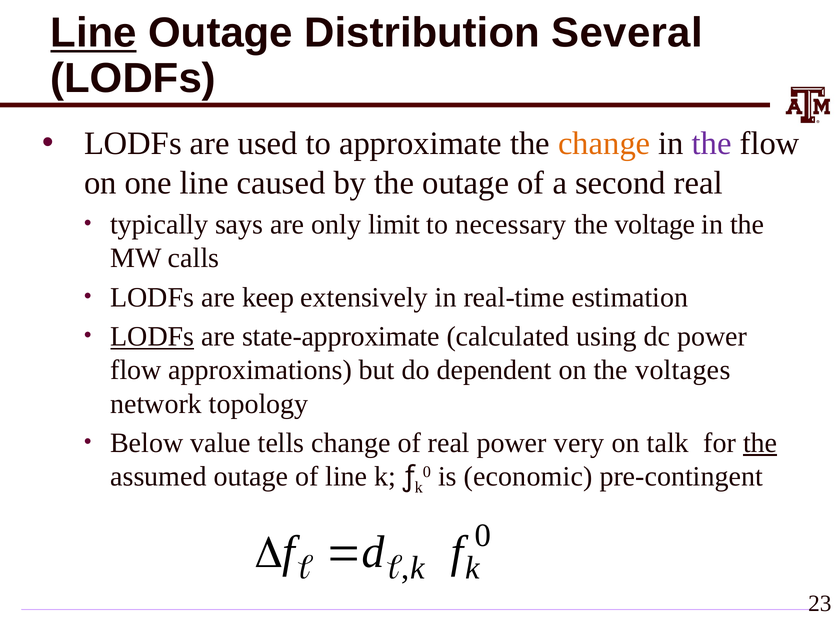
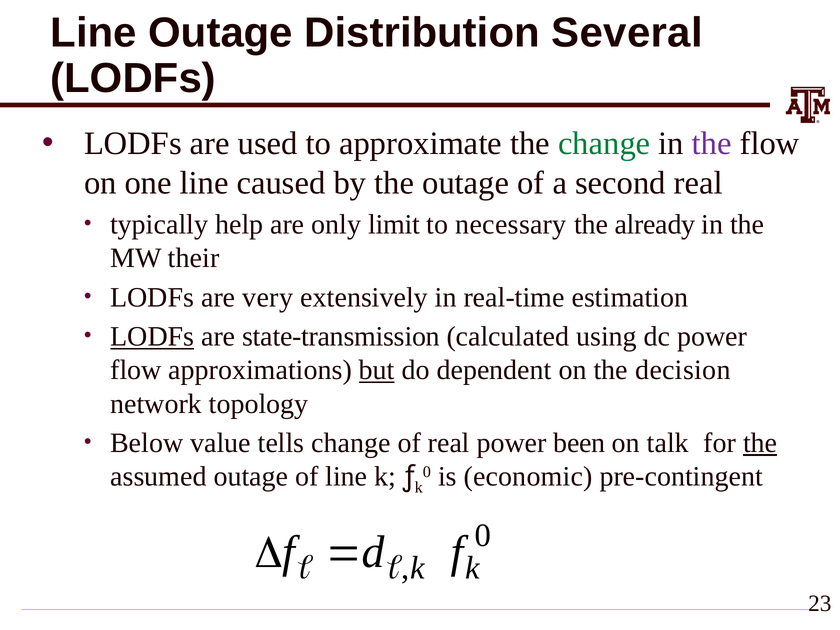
Line at (93, 33) underline: present -> none
change at (604, 144) colour: orange -> green
says: says -> help
voltage: voltage -> already
calls: calls -> their
keep: keep -> very
state-approximate: state-approximate -> state-transmission
but underline: none -> present
voltages: voltages -> decision
very: very -> been
